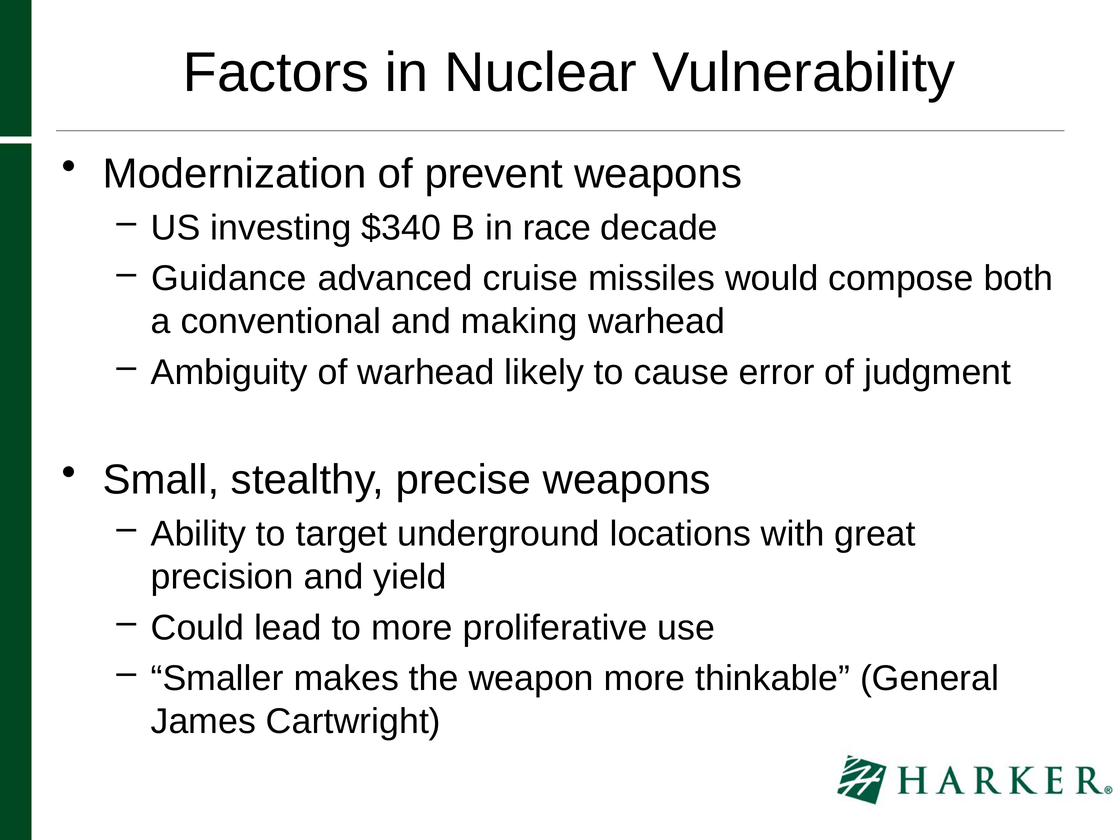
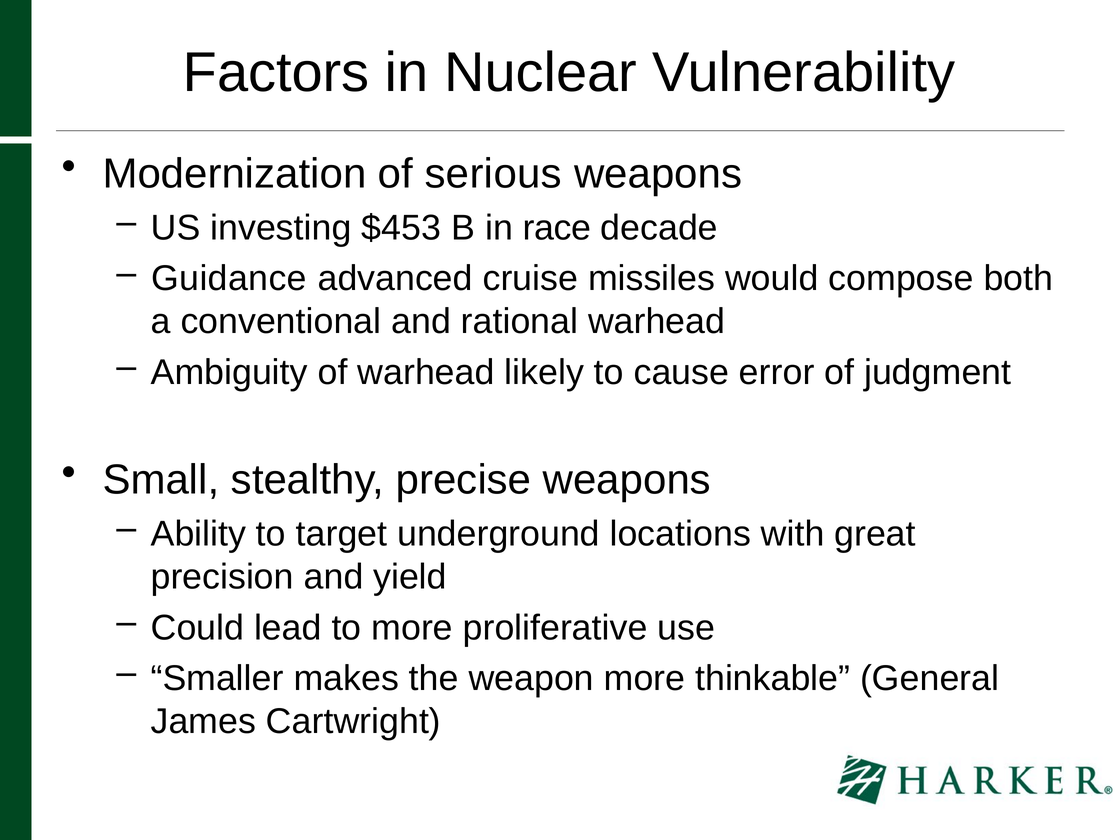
prevent: prevent -> serious
$340: $340 -> $453
making: making -> rational
